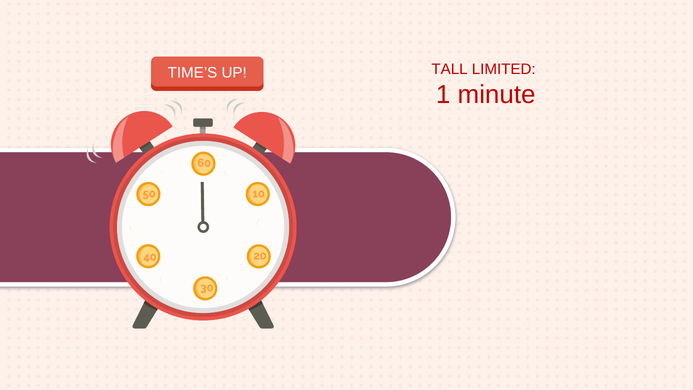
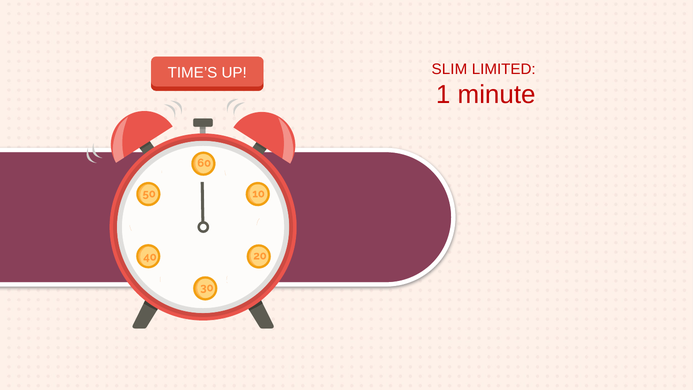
TALL: TALL -> SLIM
